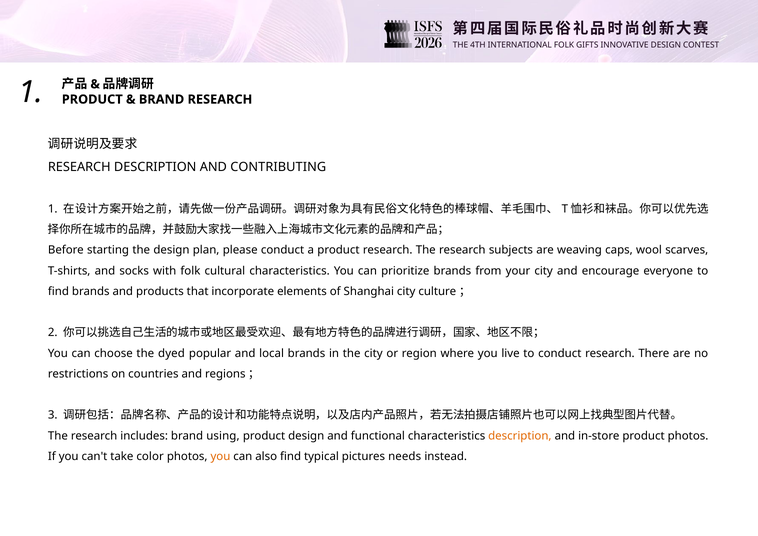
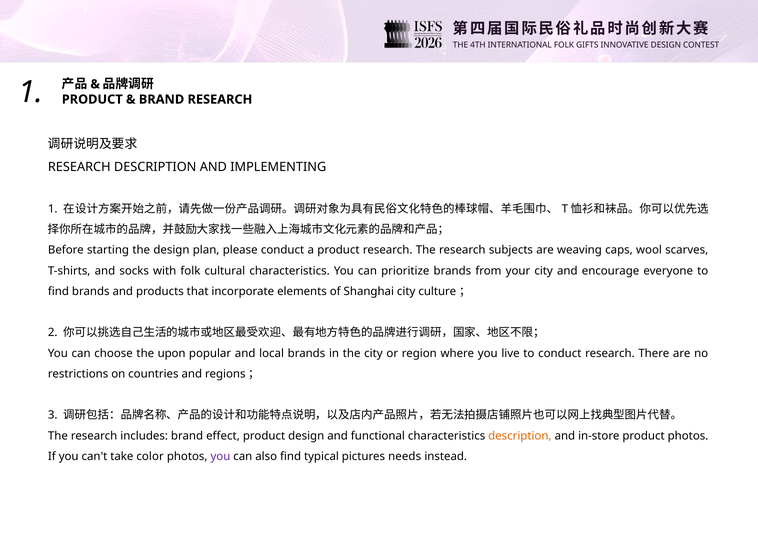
CONTRIBUTING: CONTRIBUTING -> IMPLEMENTING
dyed: dyed -> upon
using: using -> effect
you at (220, 456) colour: orange -> purple
